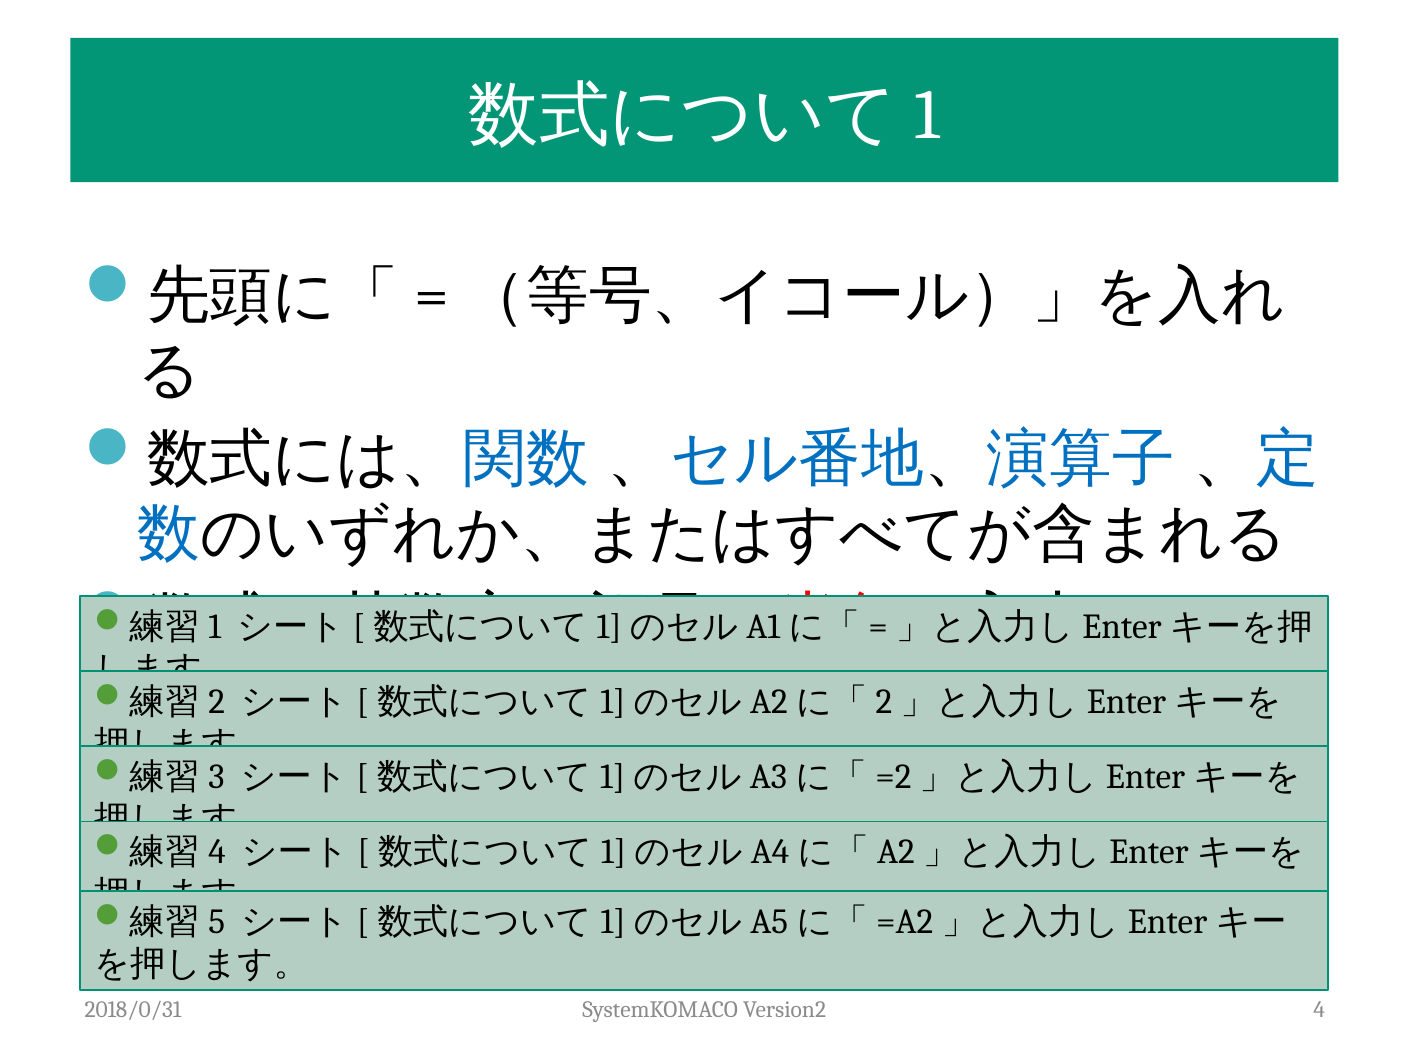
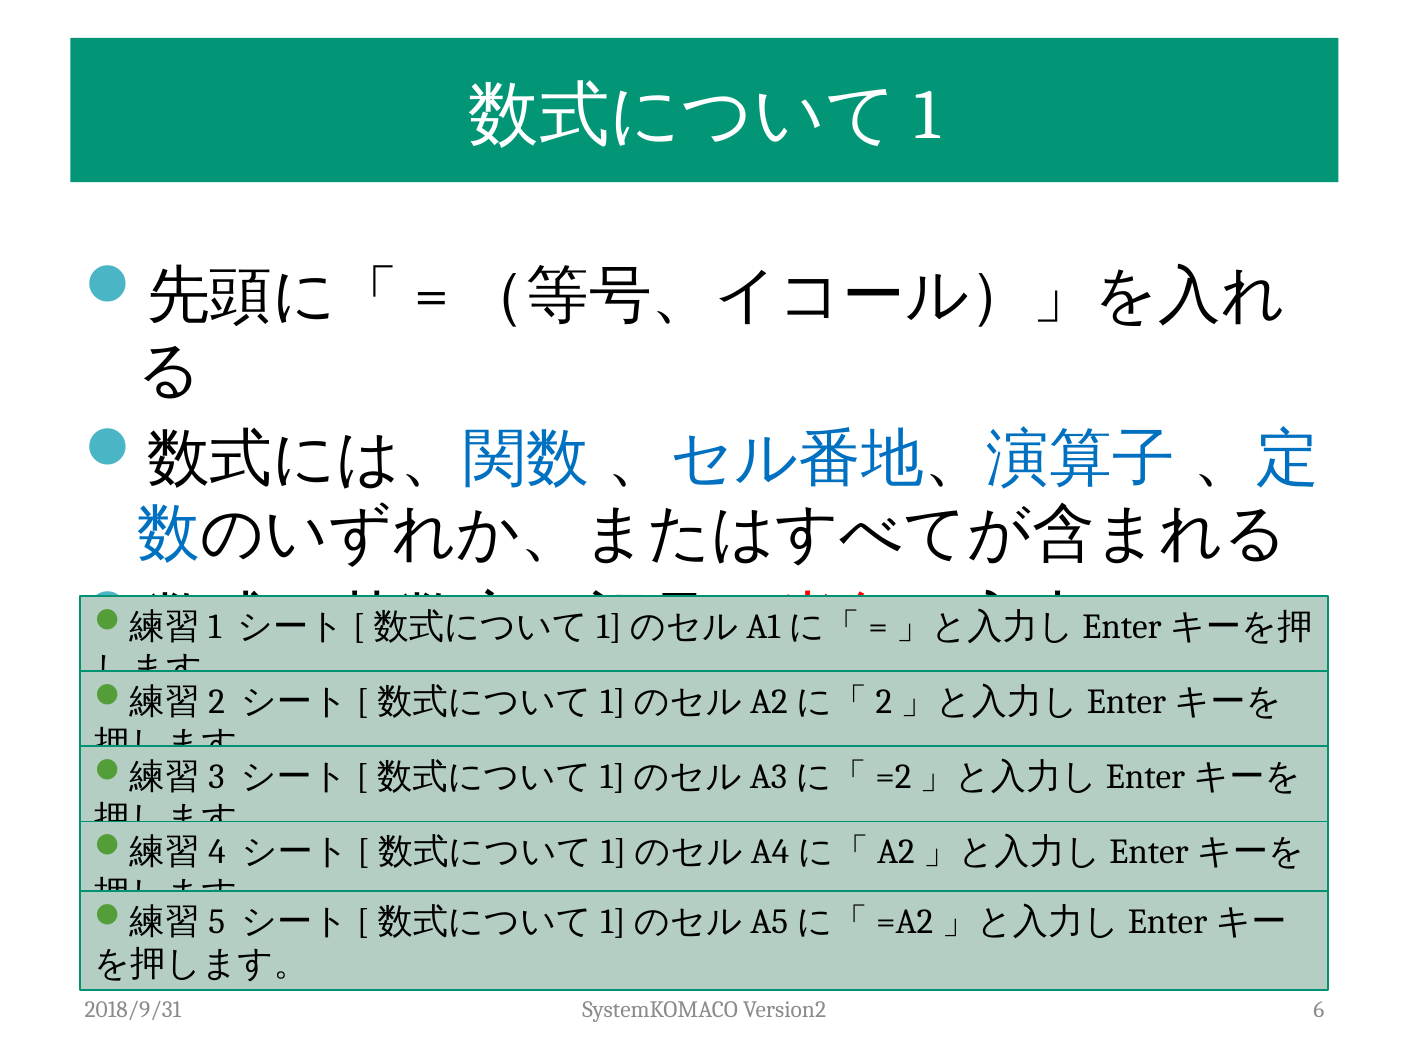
2018/0/31: 2018/0/31 -> 2018/9/31
4: 4 -> 6
